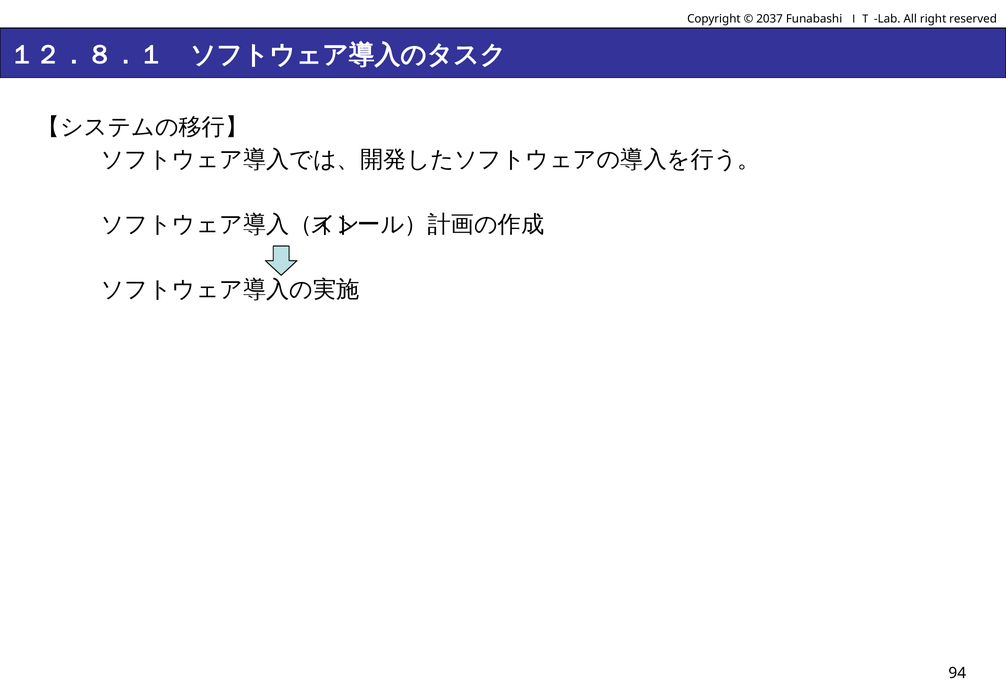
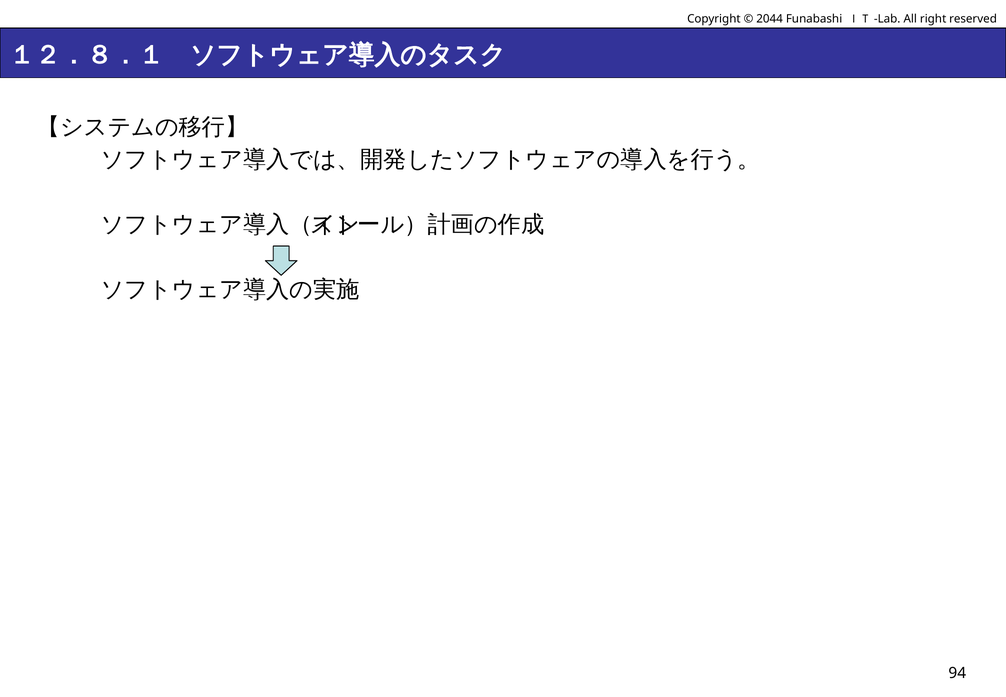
2037: 2037 -> 2044
